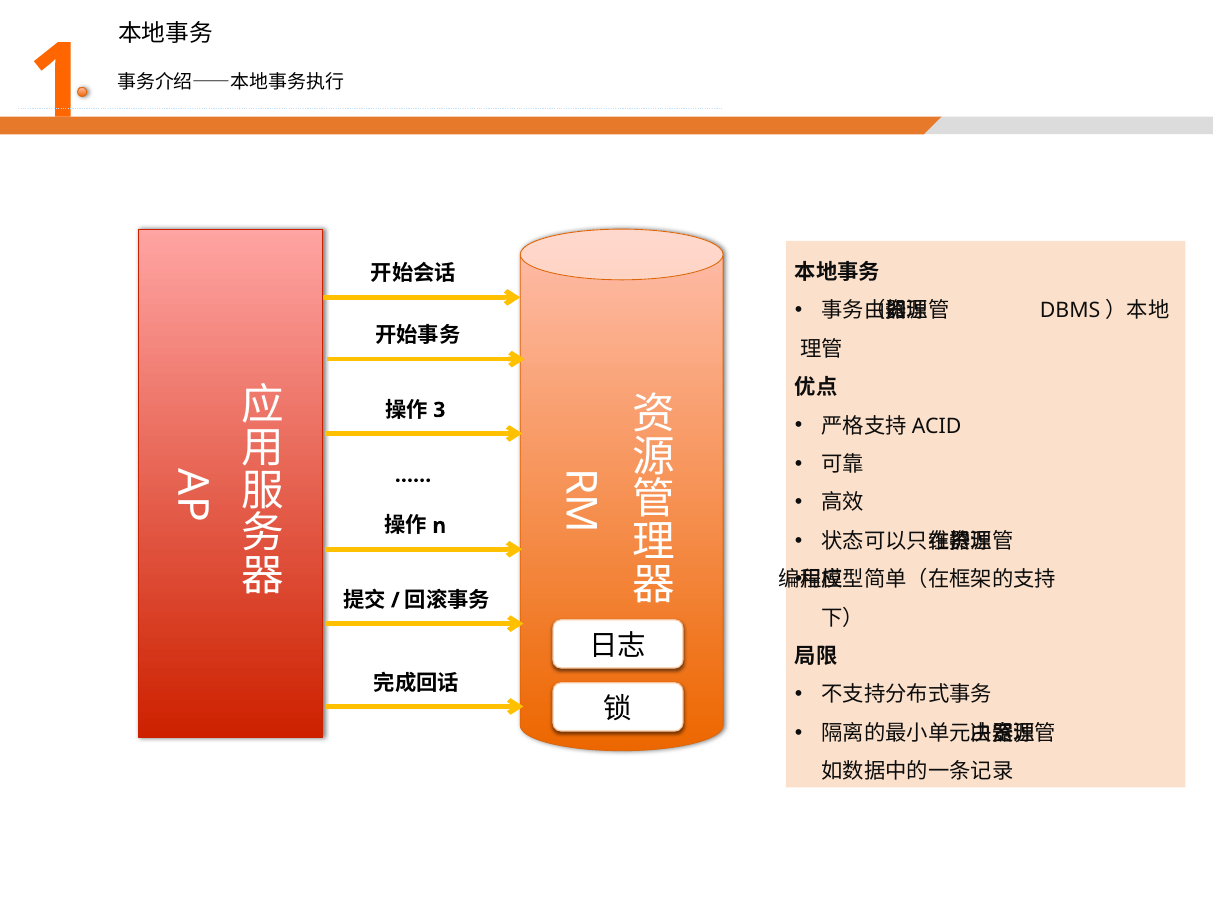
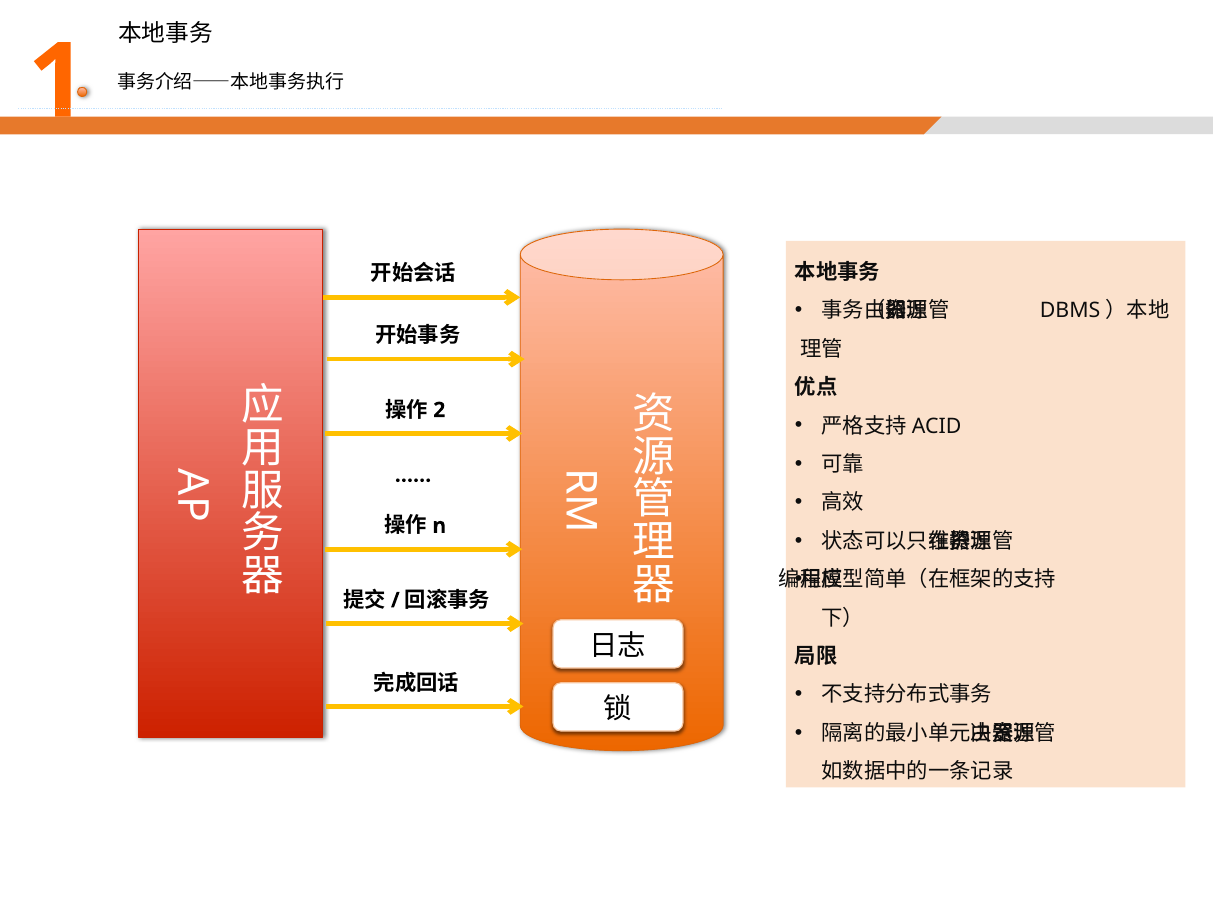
3: 3 -> 2
